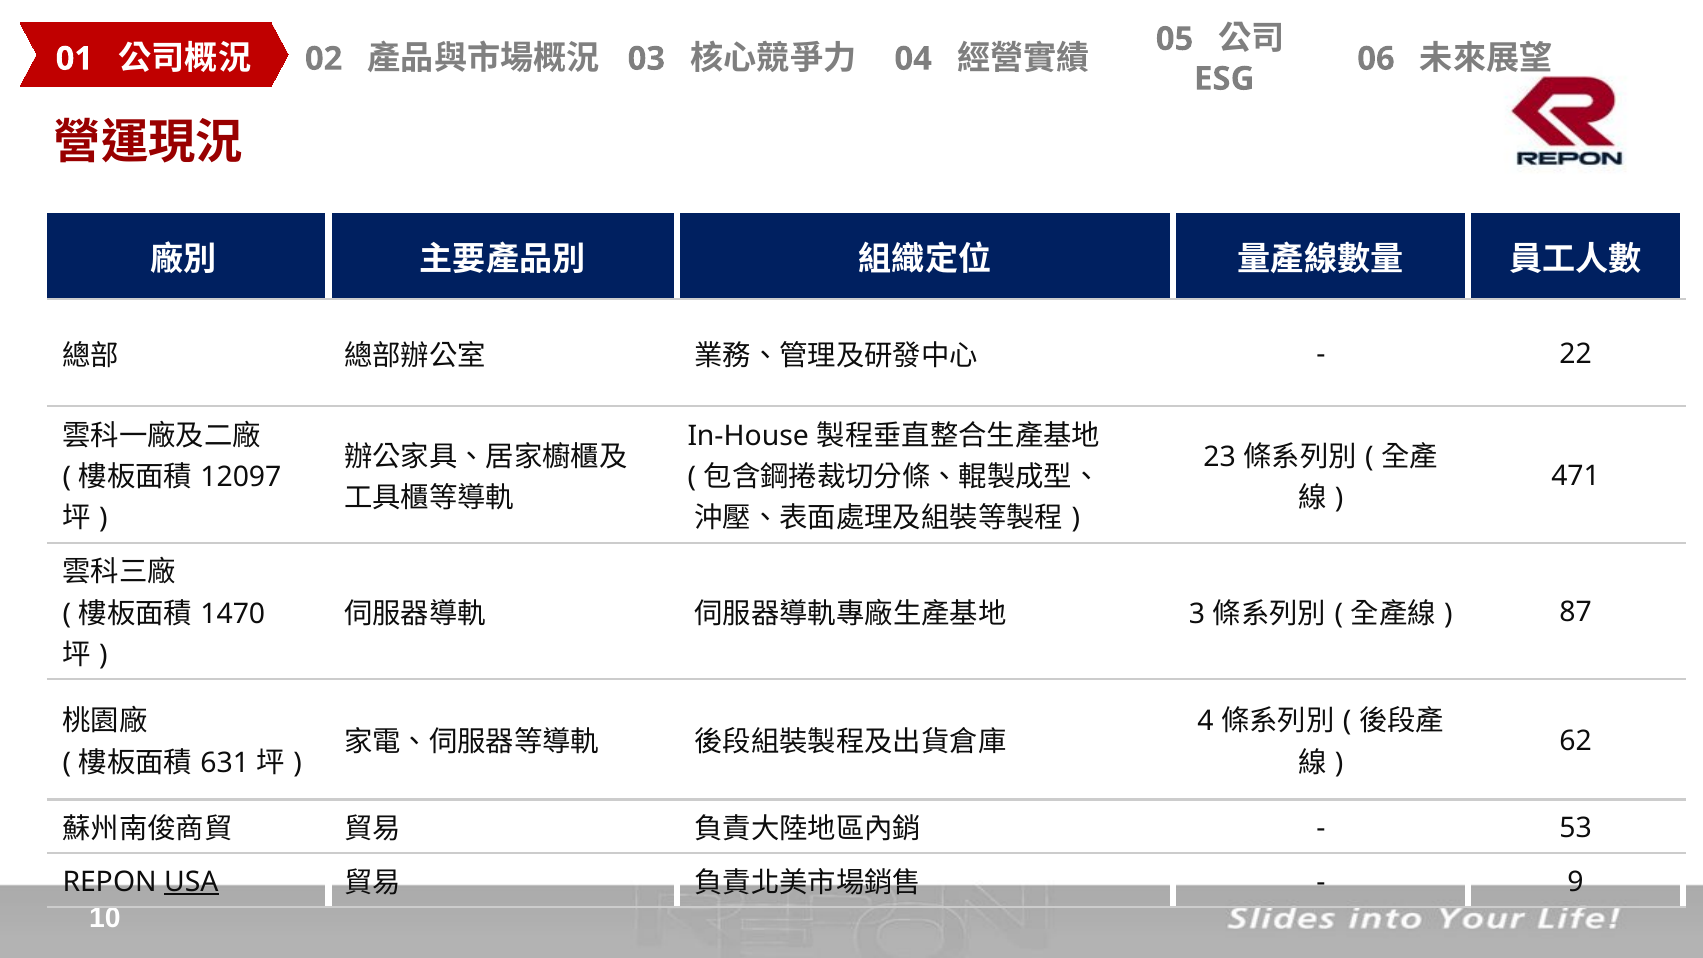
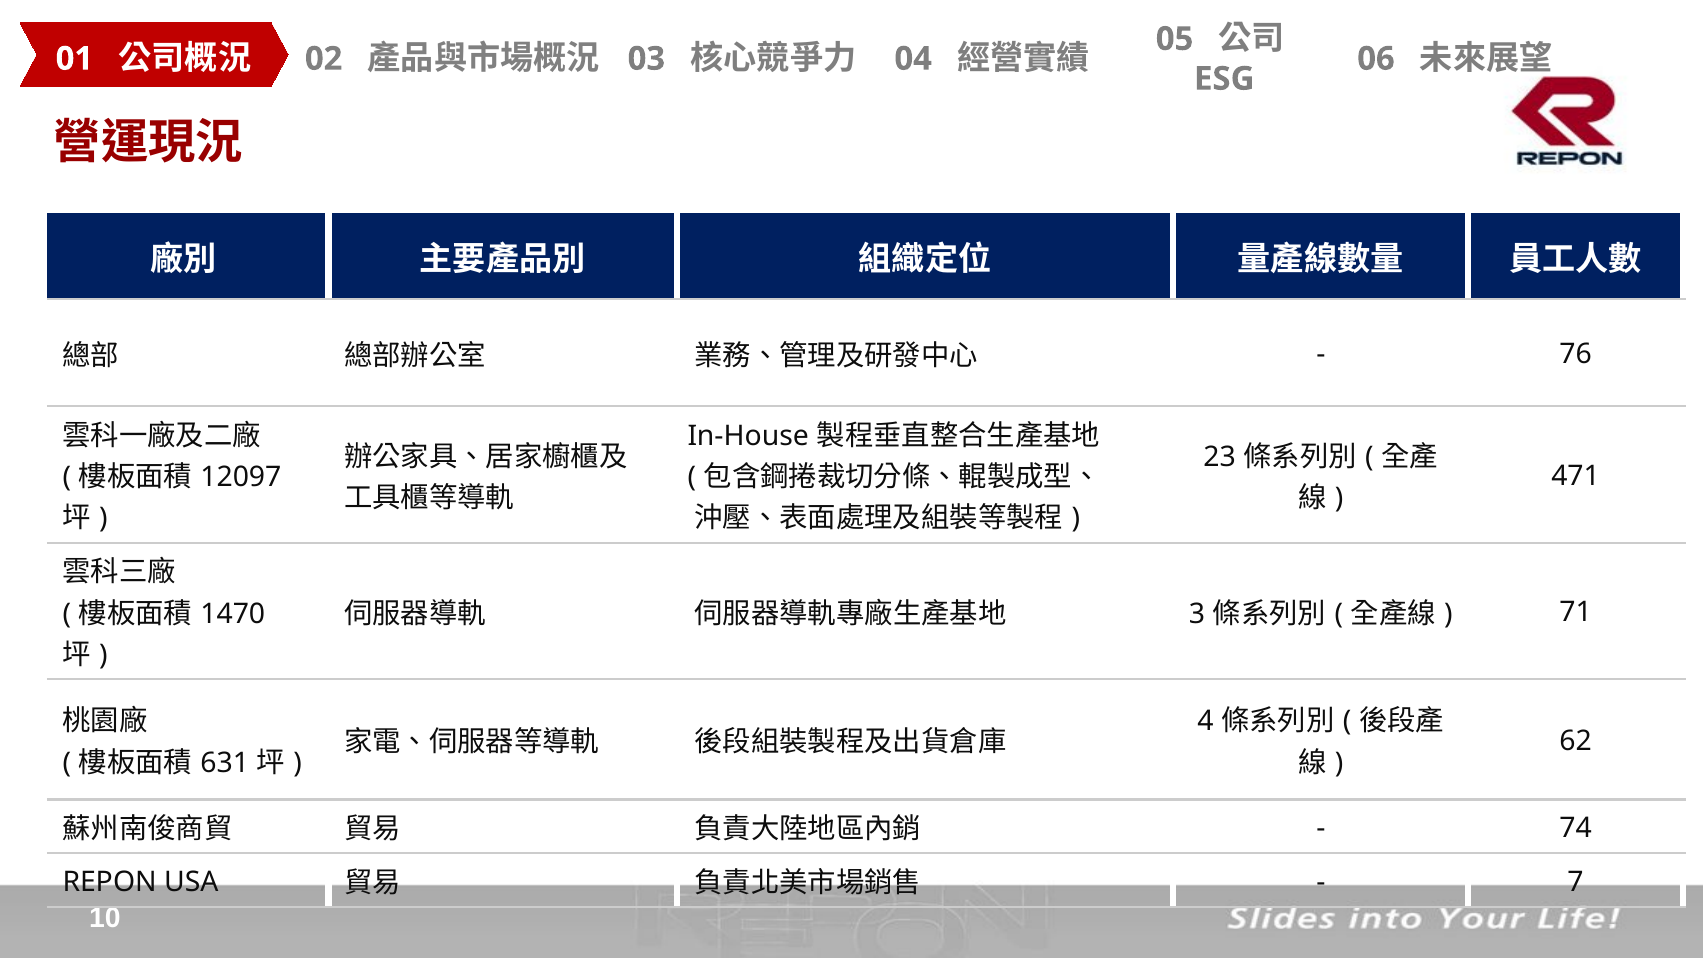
22: 22 -> 76
87: 87 -> 71
53: 53 -> 74
USA underline: present -> none
9: 9 -> 7
